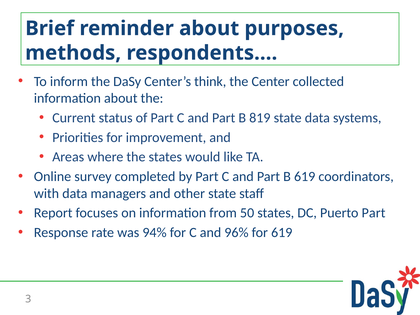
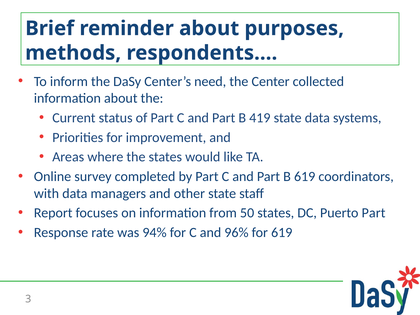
think: think -> need
819: 819 -> 419
